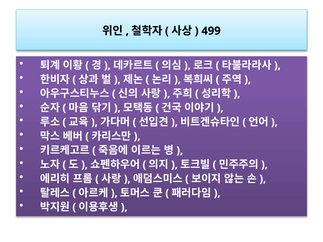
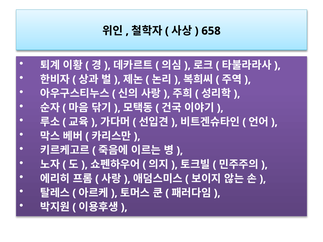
499: 499 -> 658
